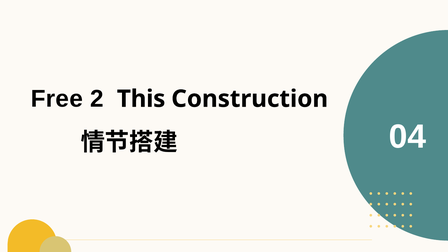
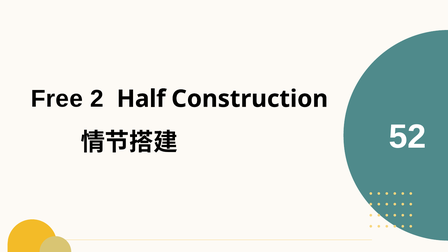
This: This -> Half
04: 04 -> 52
